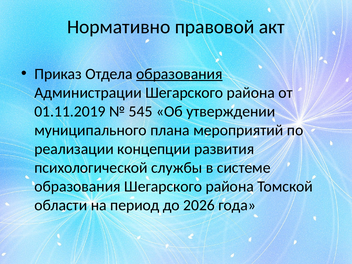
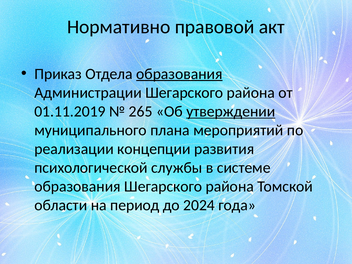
545: 545 -> 265
утверждении underline: none -> present
2026: 2026 -> 2024
